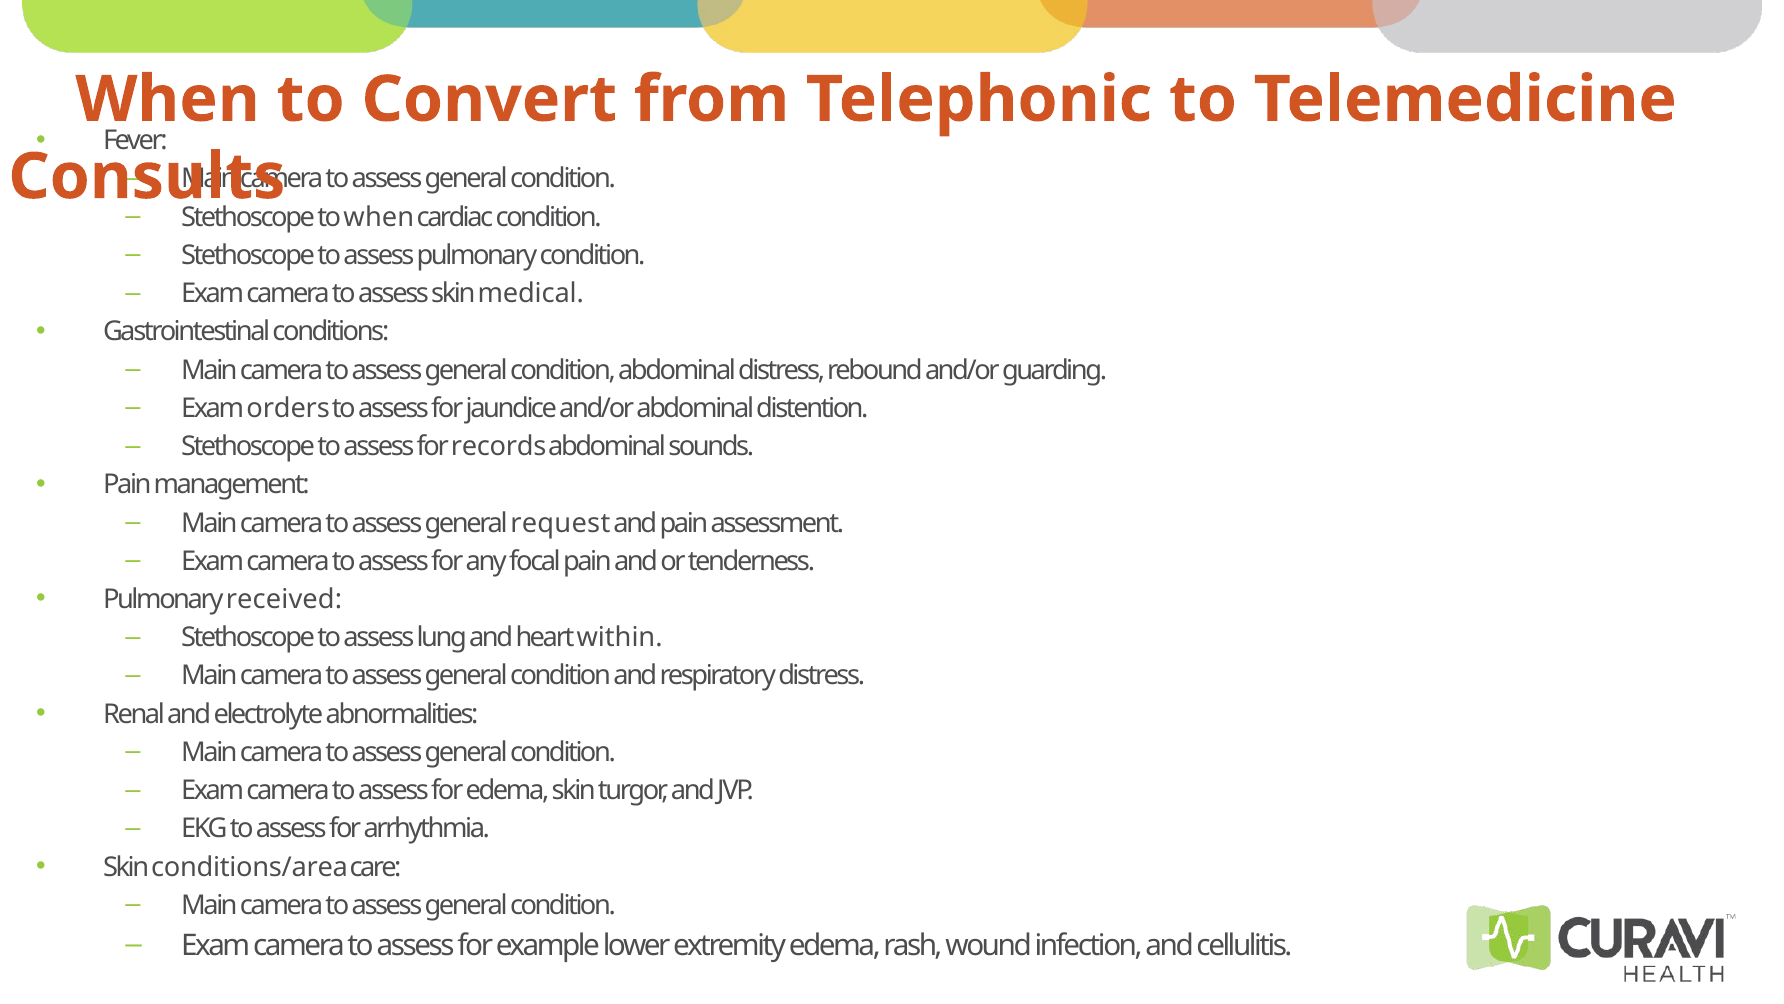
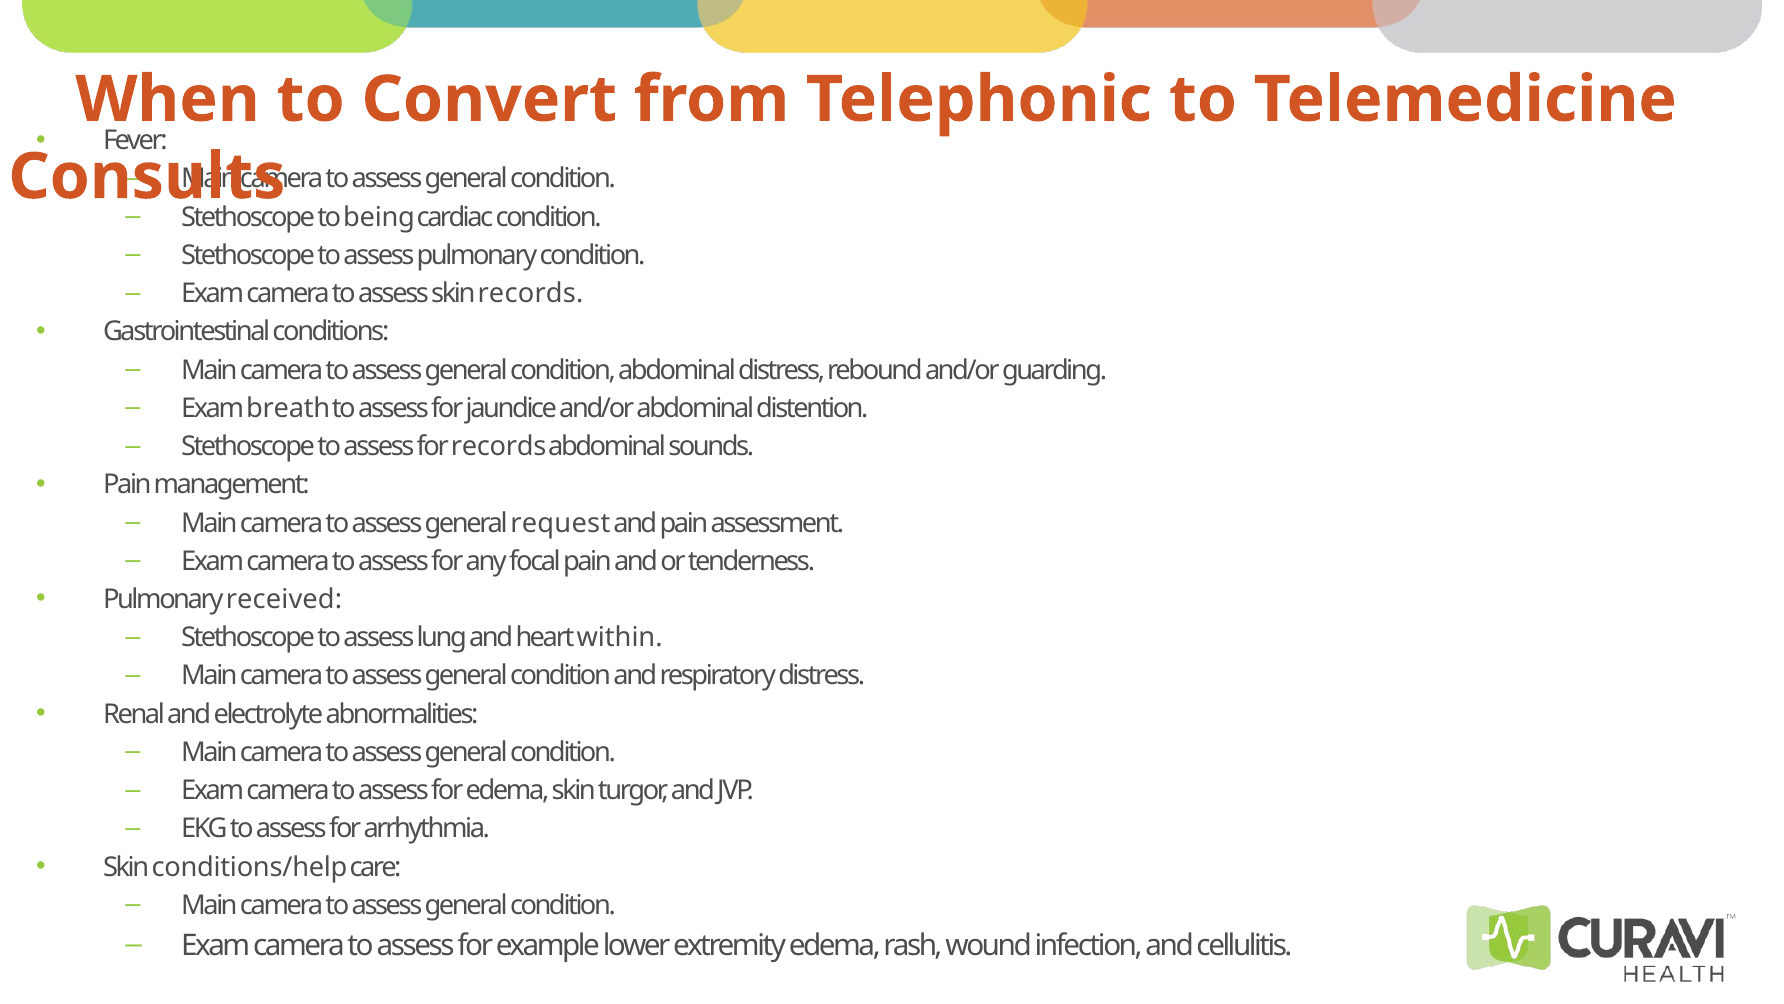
to when: when -> being
skin medical: medical -> records
orders: orders -> breath
conditions/area: conditions/area -> conditions/help
